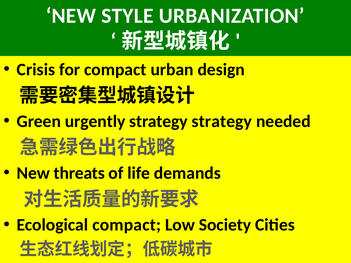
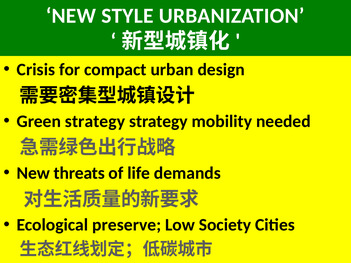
Green urgently: urgently -> strategy
strategy strategy: strategy -> mobility
Ecological compact: compact -> preserve
